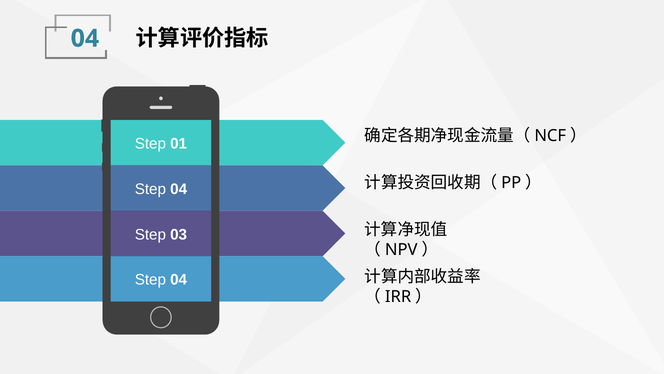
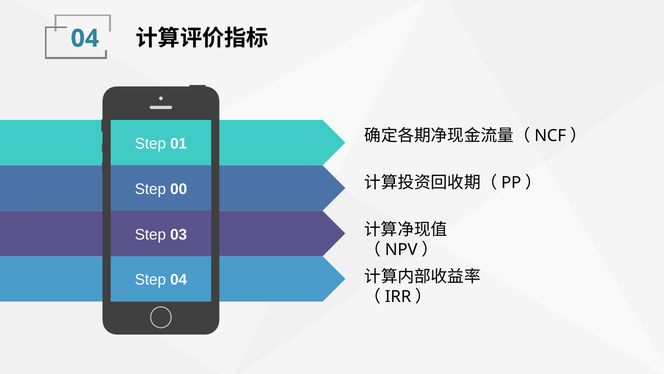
04 at (179, 189): 04 -> 00
